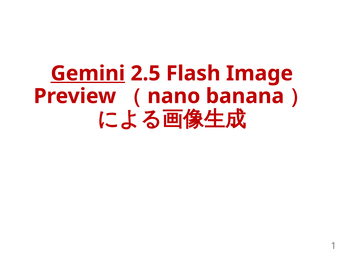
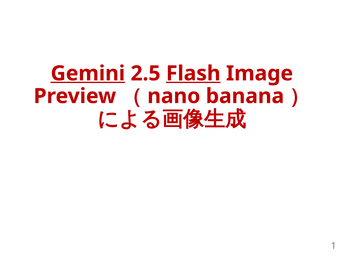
Flash underline: none -> present
